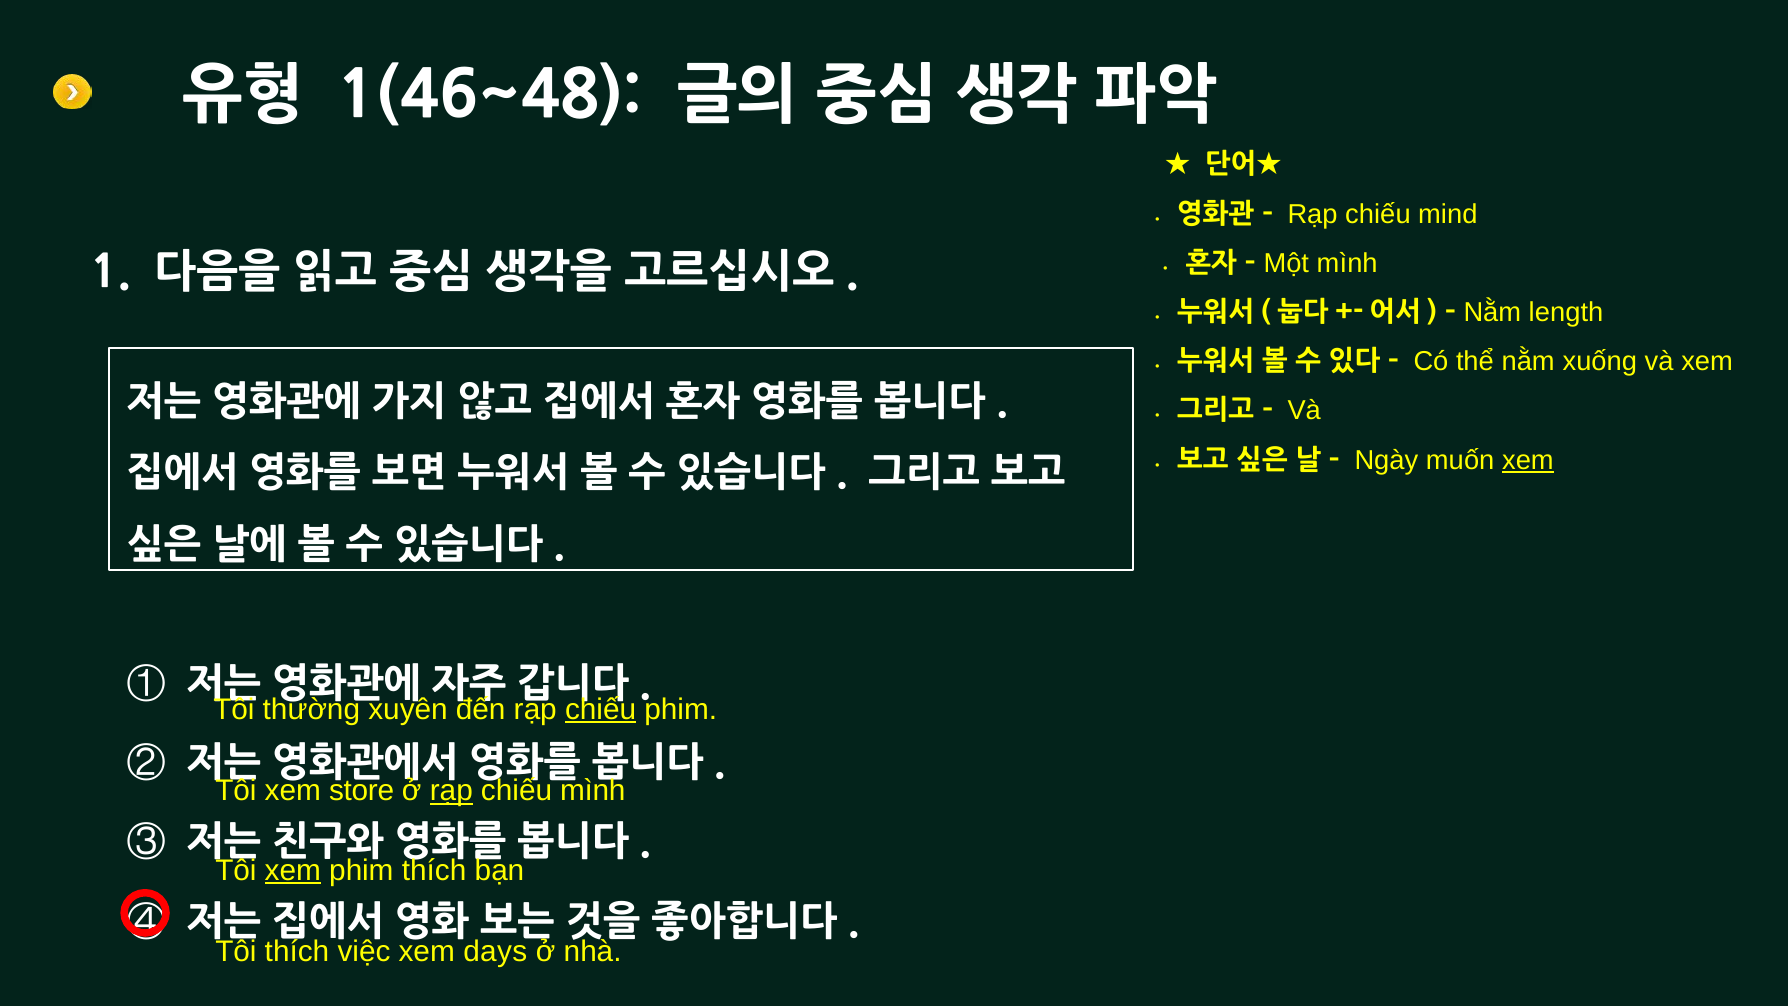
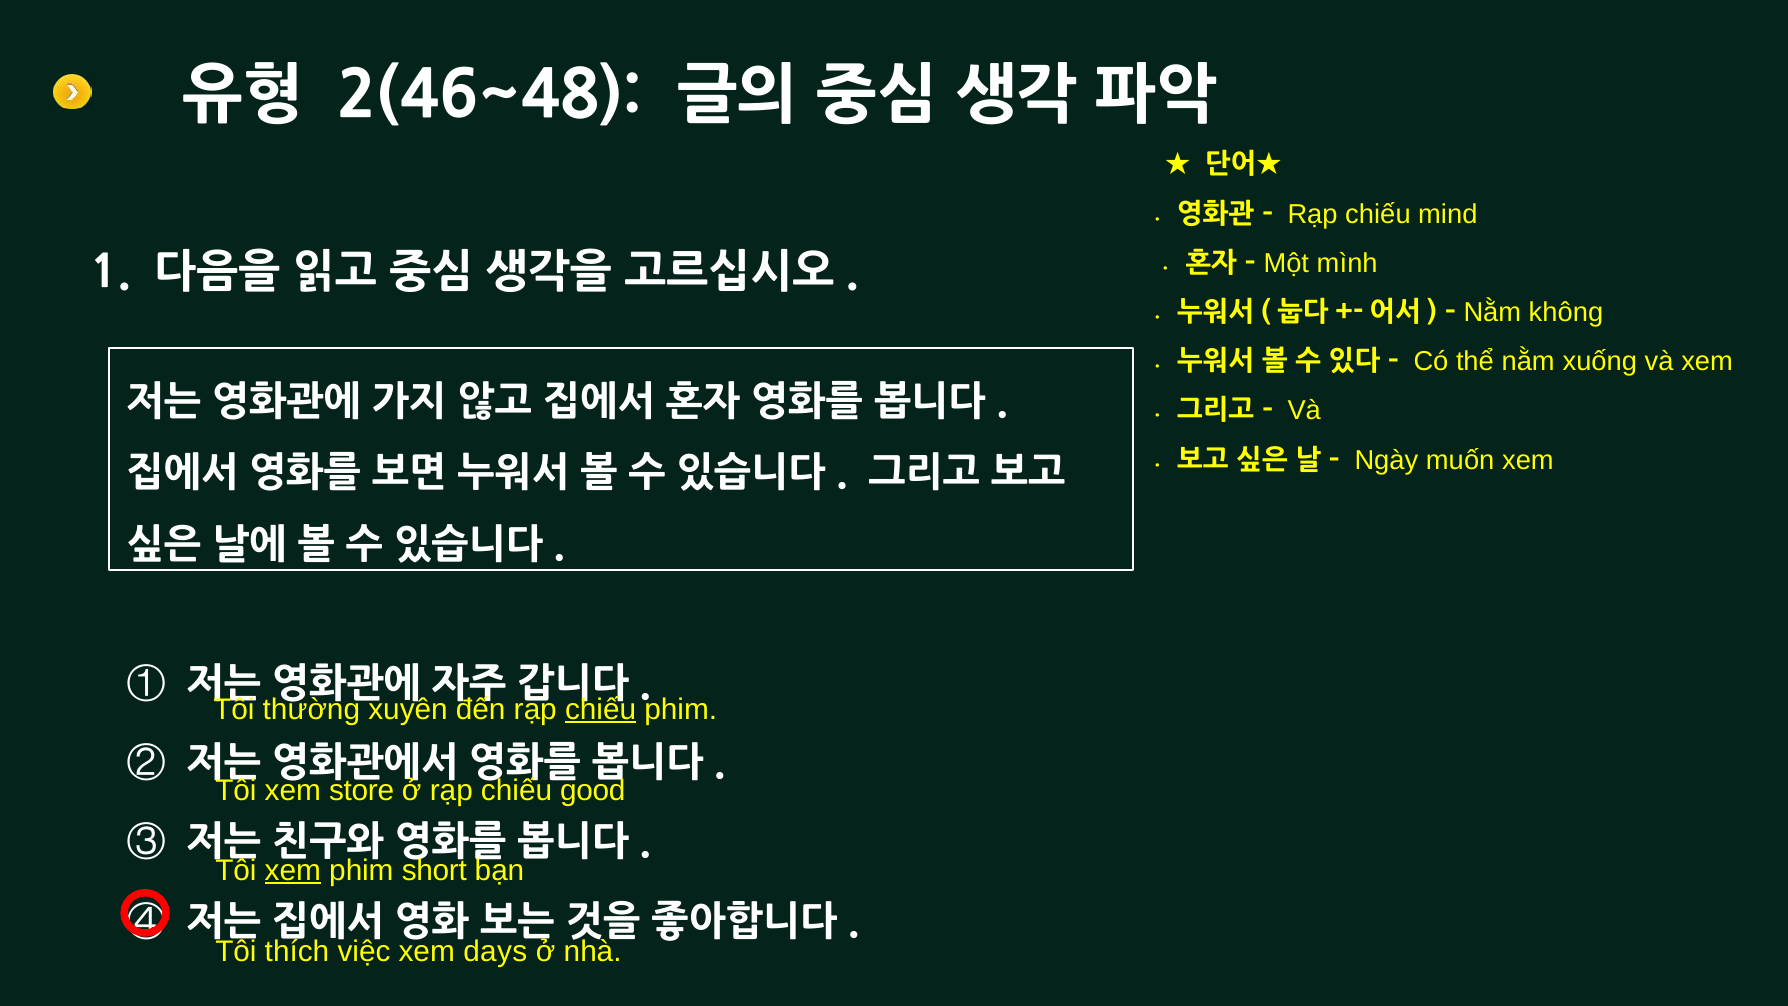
1(46~48: 1(46~48 -> 2(46~48
length: length -> không
xem at (1528, 460) underline: present -> none
rạp at (451, 791) underline: present -> none
chiếu mình: mình -> good
phim thích: thích -> short
